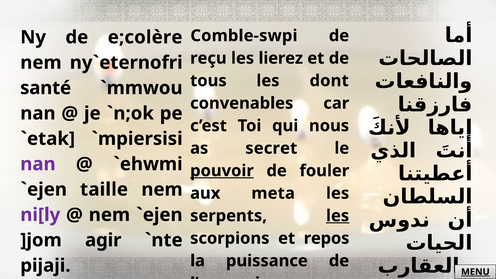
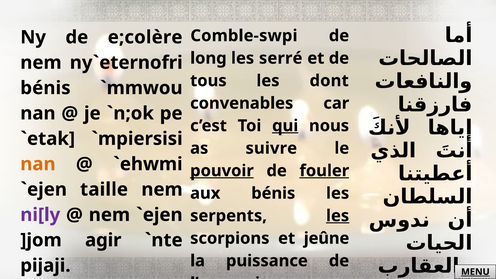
reçu: reçu -> long
lierez: lierez -> serré
santé at (46, 88): santé -> bénis
qui underline: none -> present
secret: secret -> suivre
nan at (38, 164) colour: purple -> orange
fouler underline: none -> present
aux meta: meta -> bénis
repos: repos -> jeûne
